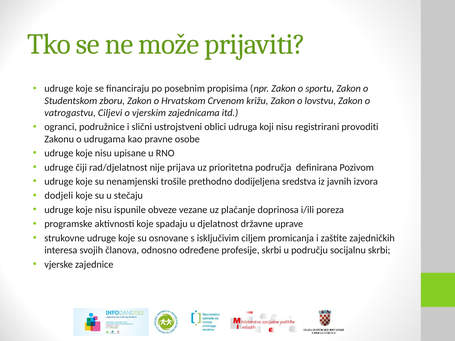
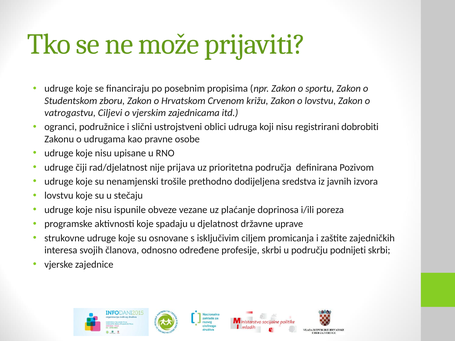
provoditi: provoditi -> dobrobiti
dodjeli at (59, 196): dodjeli -> lovstvu
socijalnu: socijalnu -> podnijeti
